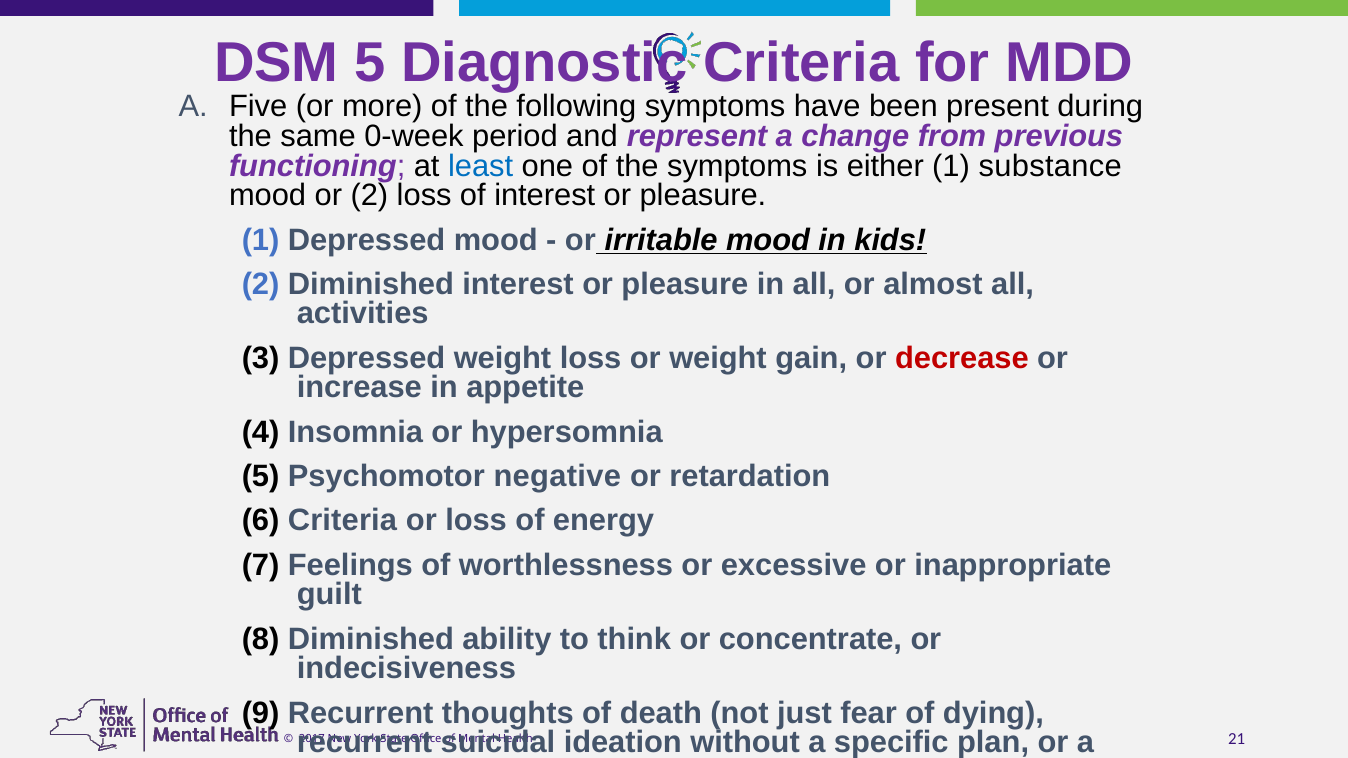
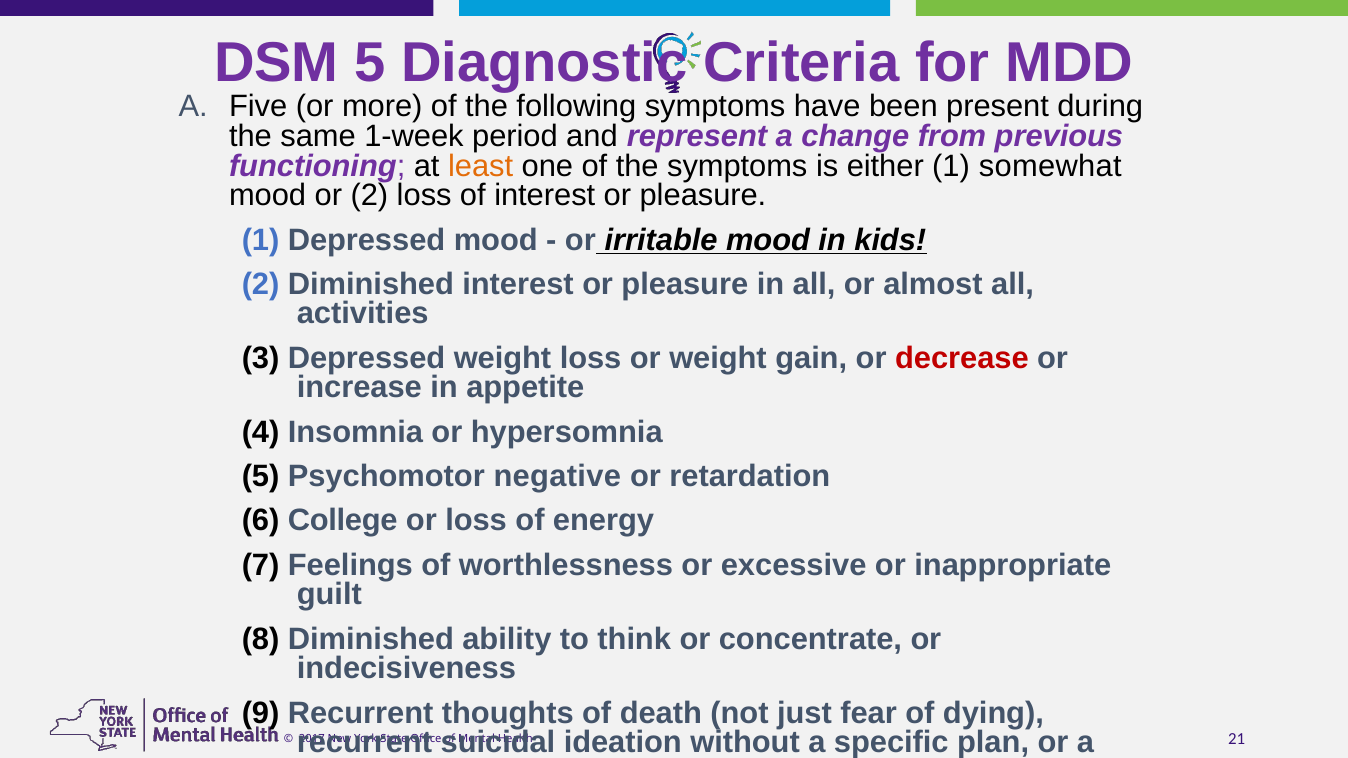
0-week: 0-week -> 1-week
least colour: blue -> orange
substance: substance -> somewhat
6 Criteria: Criteria -> College
